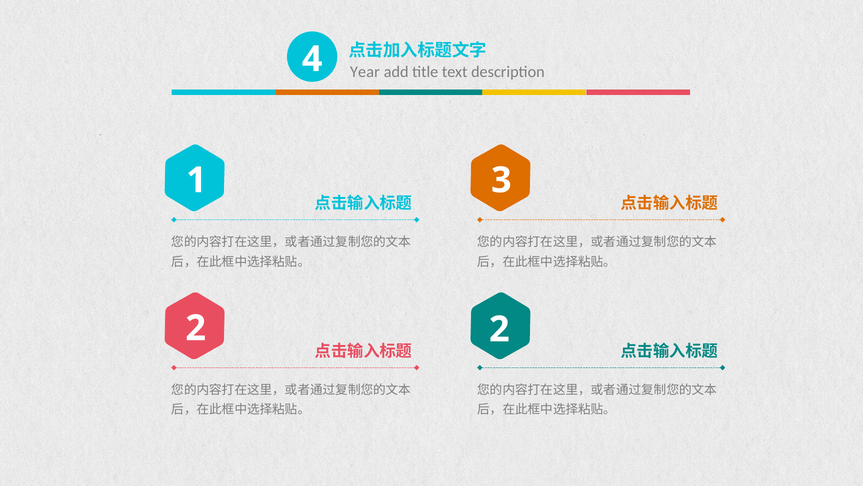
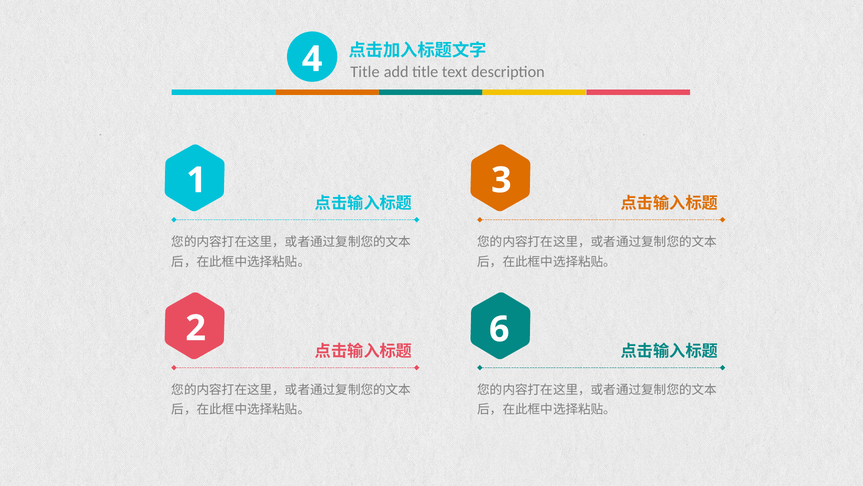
Year at (365, 72): Year -> Title
2 2: 2 -> 6
